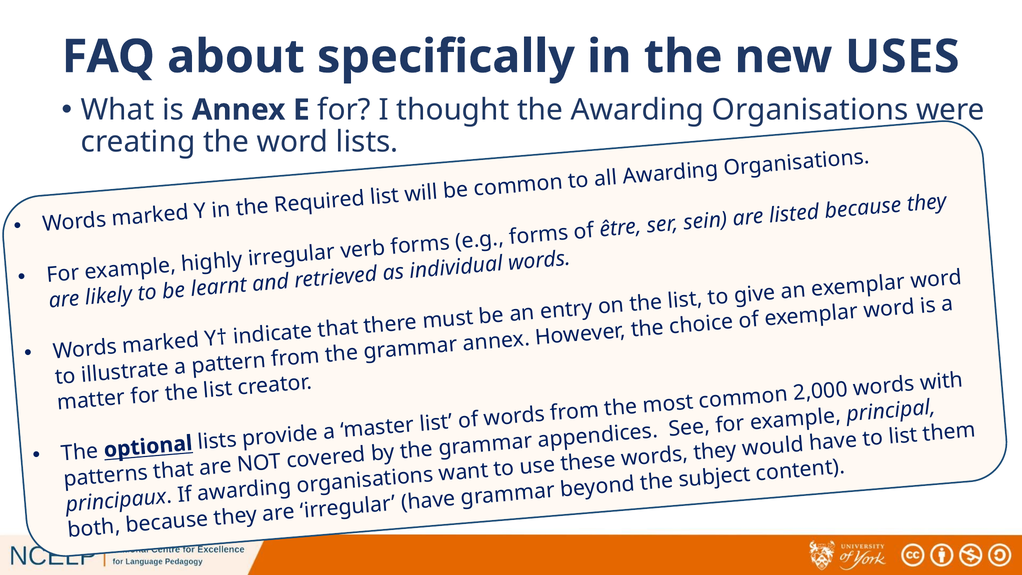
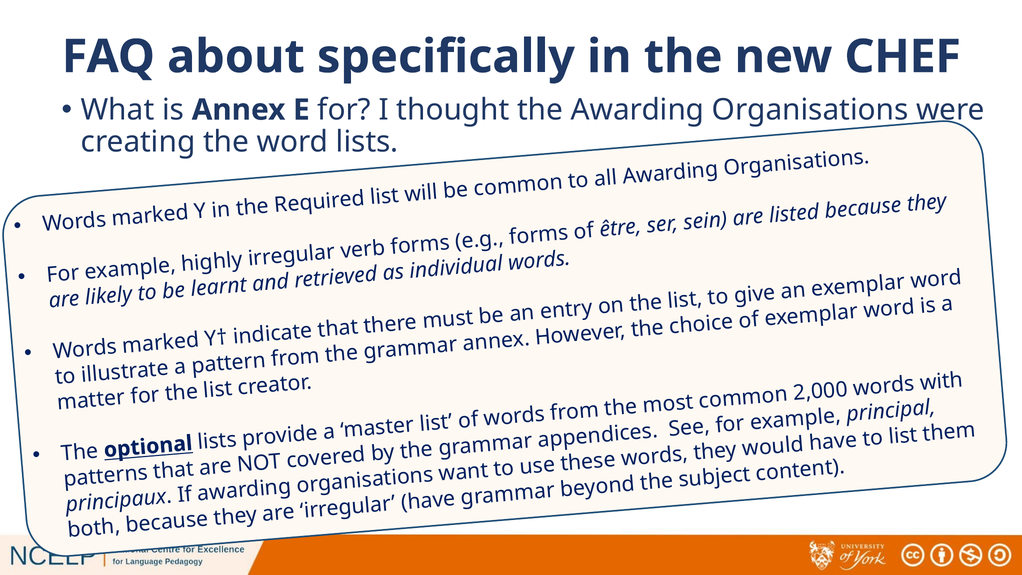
USES: USES -> CHEF
